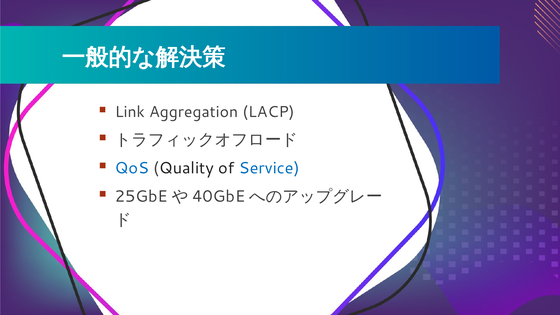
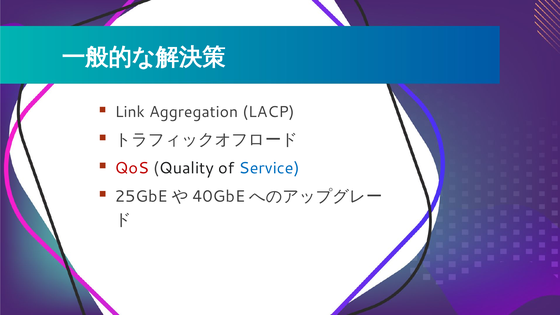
QoS colour: blue -> red
